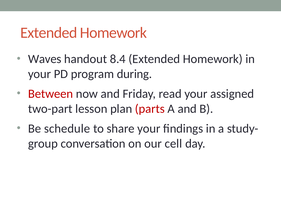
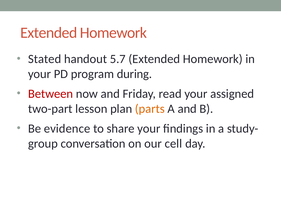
Waves: Waves -> Stated
8.4: 8.4 -> 5.7
parts colour: red -> orange
schedule: schedule -> evidence
